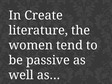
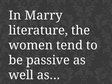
Create: Create -> Marry
